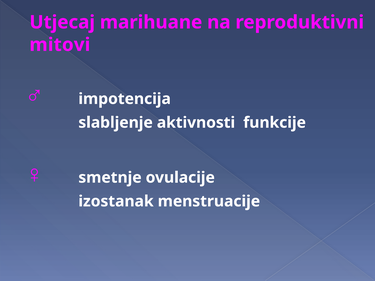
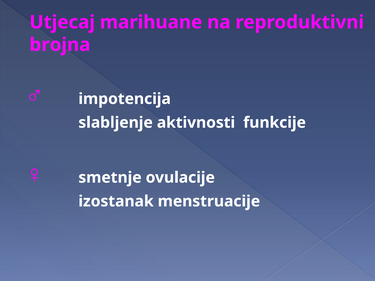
mitovi: mitovi -> brojna
